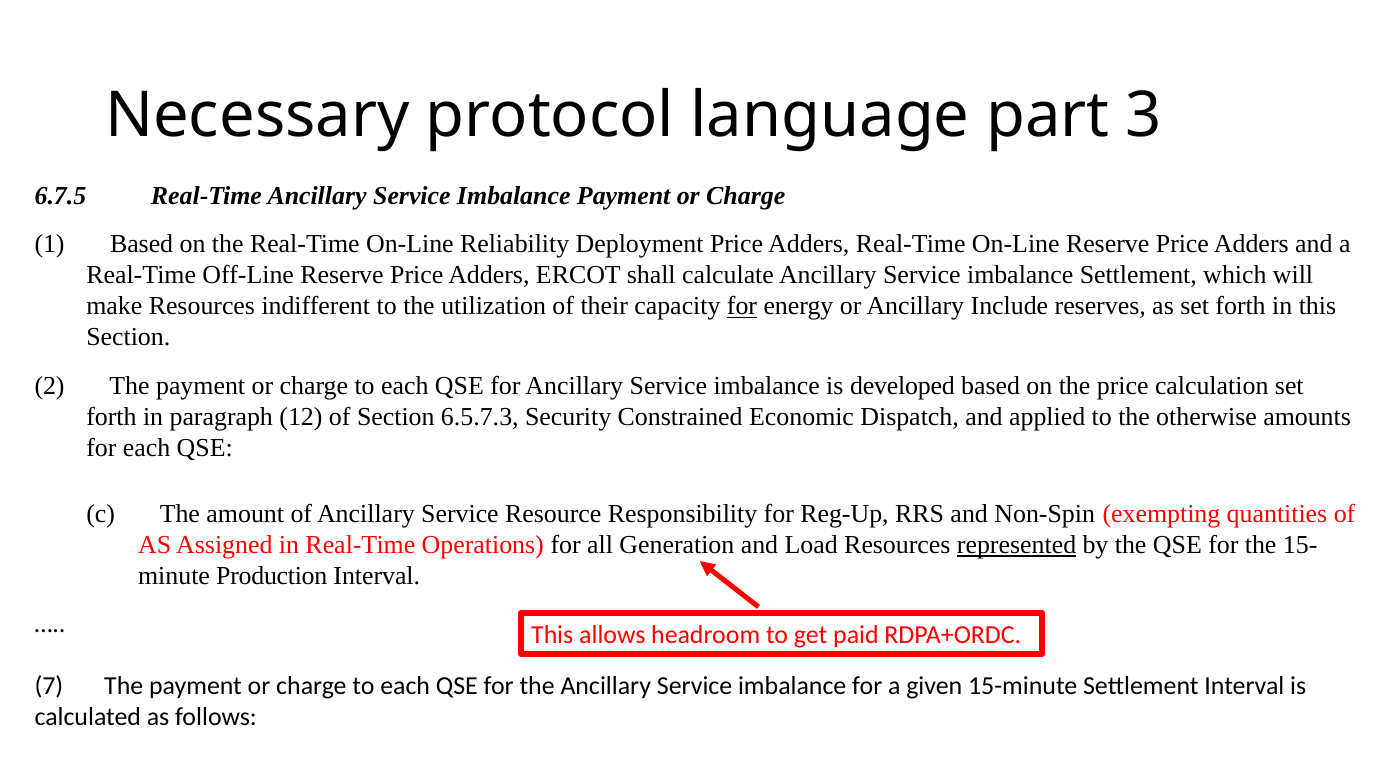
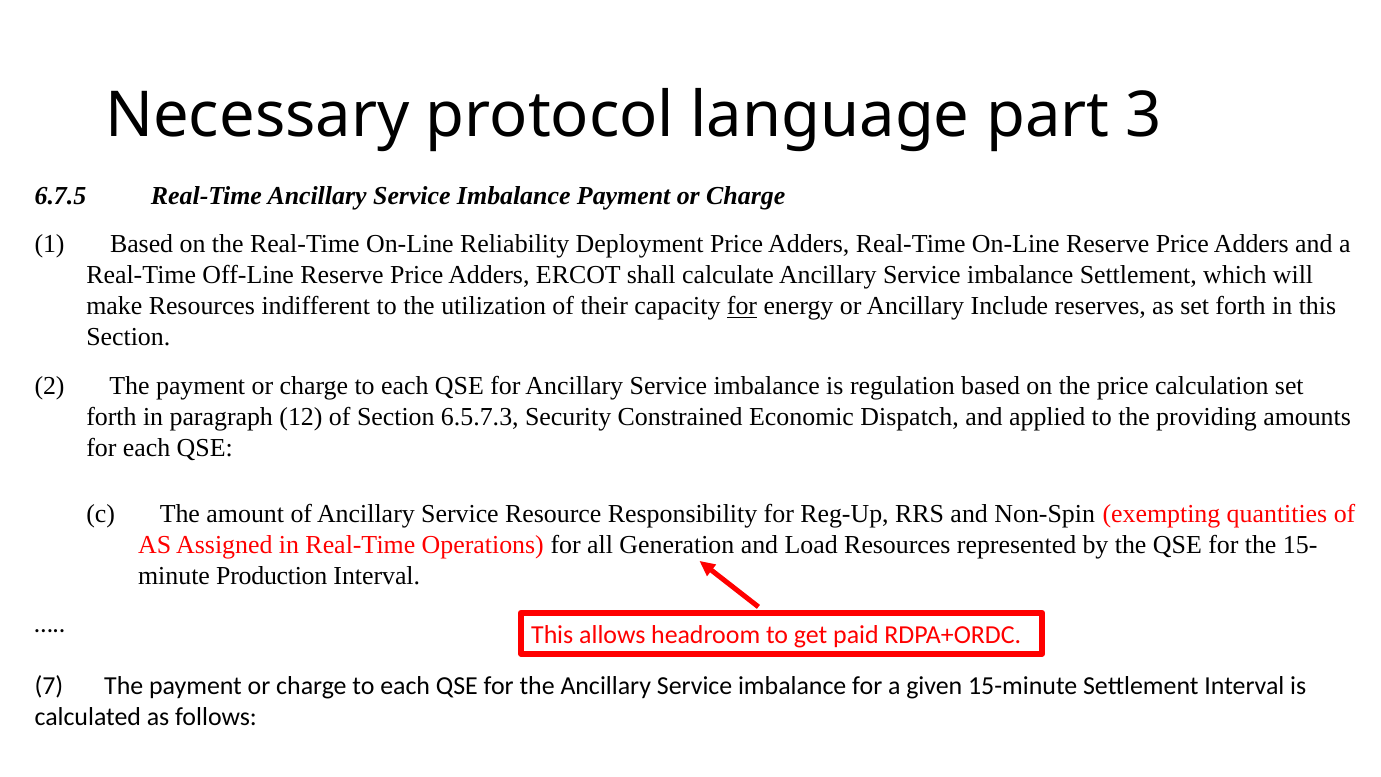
developed: developed -> regulation
otherwise: otherwise -> providing
represented underline: present -> none
